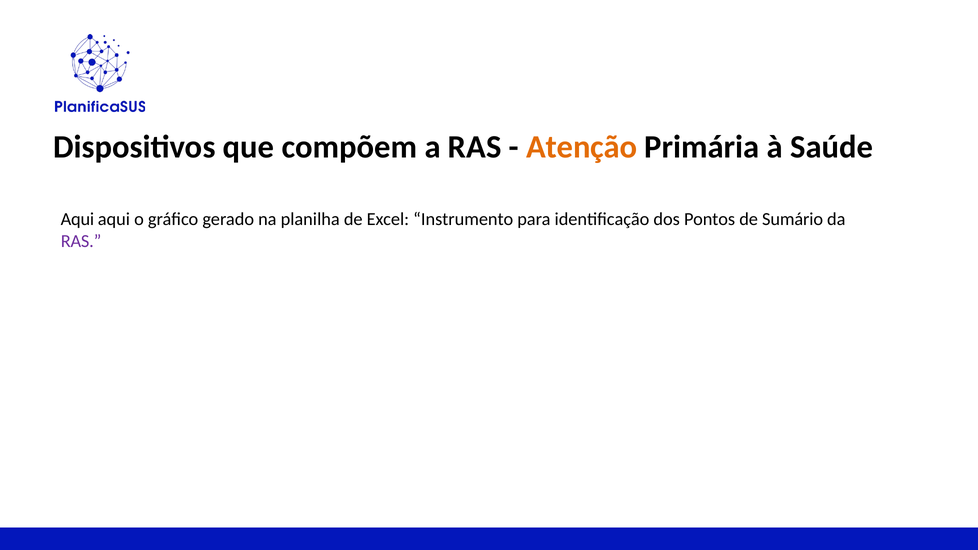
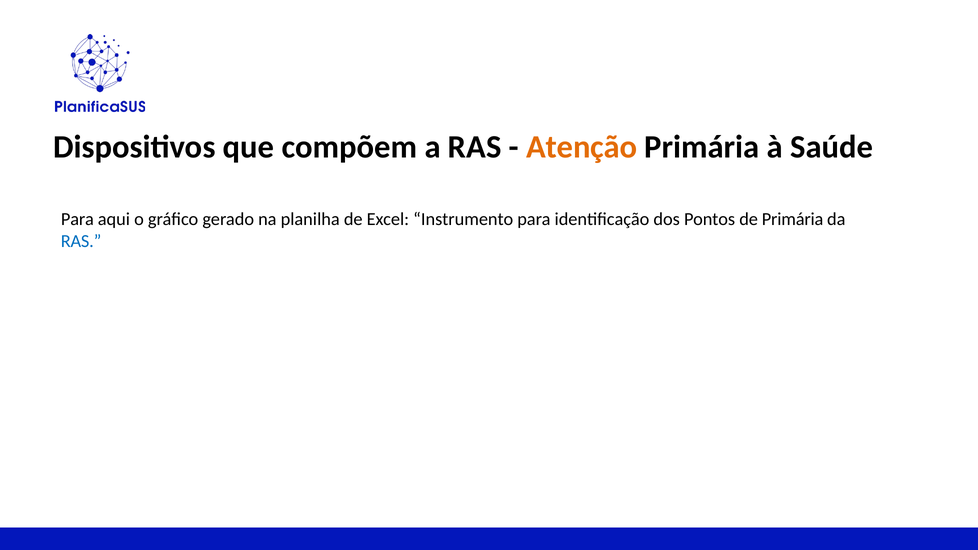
Aqui at (77, 219): Aqui -> Para
de Sumário: Sumário -> Primária
RAS at (81, 241) colour: purple -> blue
